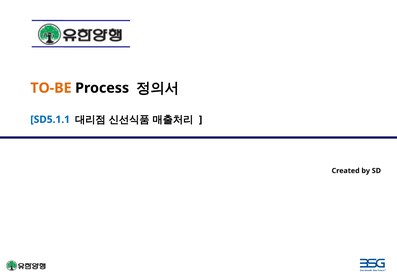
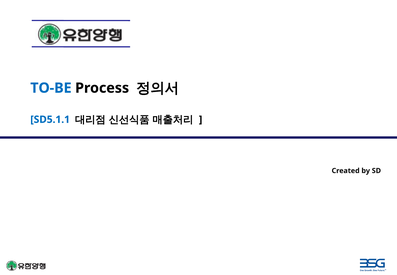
TO-BE colour: orange -> blue
